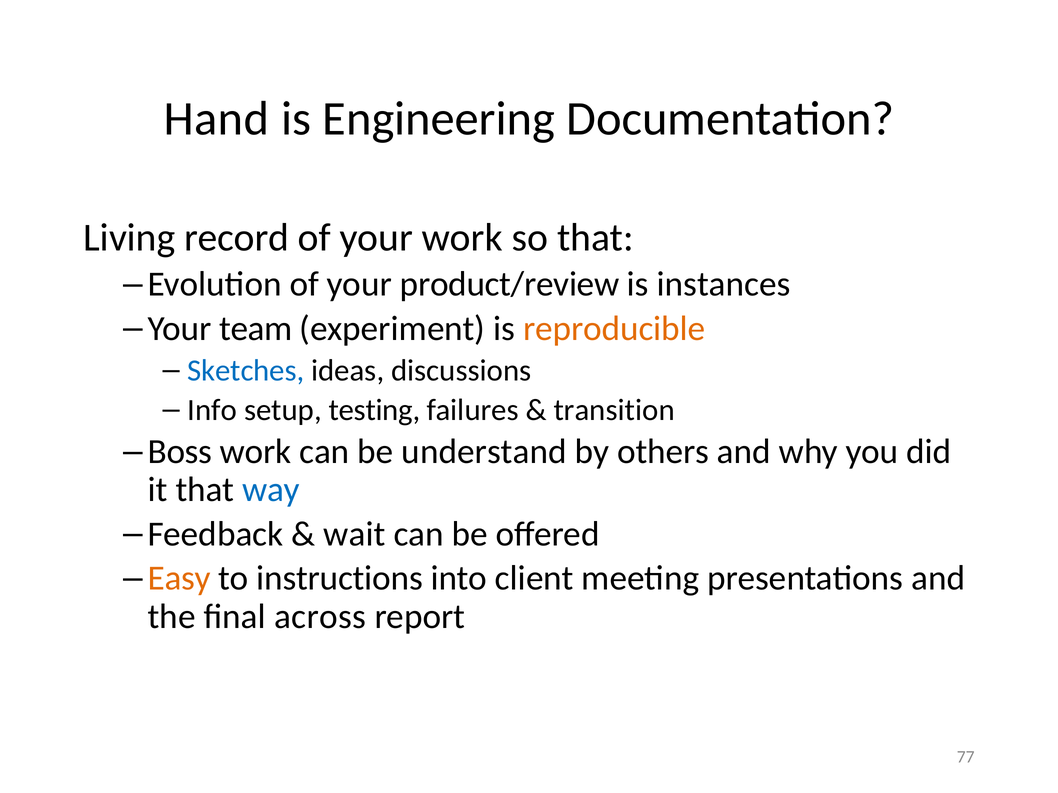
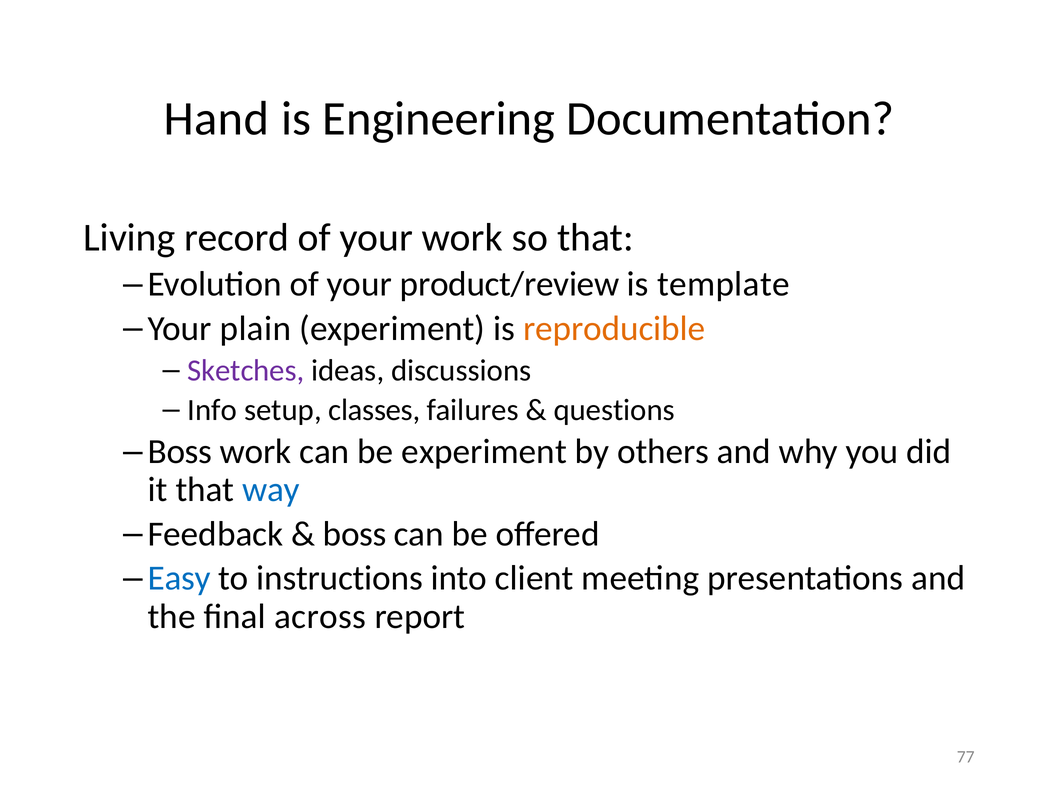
instances: instances -> template
team: team -> plain
Sketches colour: blue -> purple
testing: testing -> classes
transition: transition -> questions
be understand: understand -> experiment
wait at (355, 534): wait -> boss
Easy colour: orange -> blue
